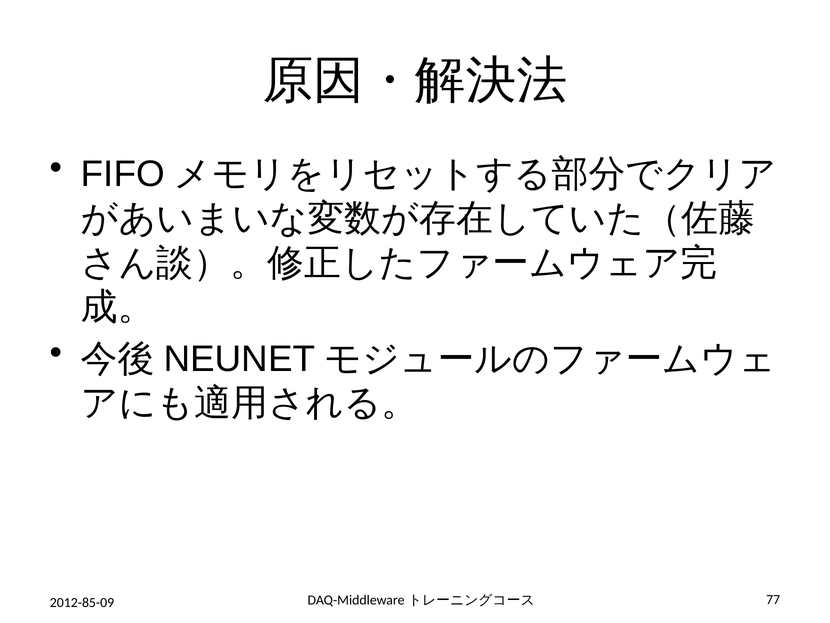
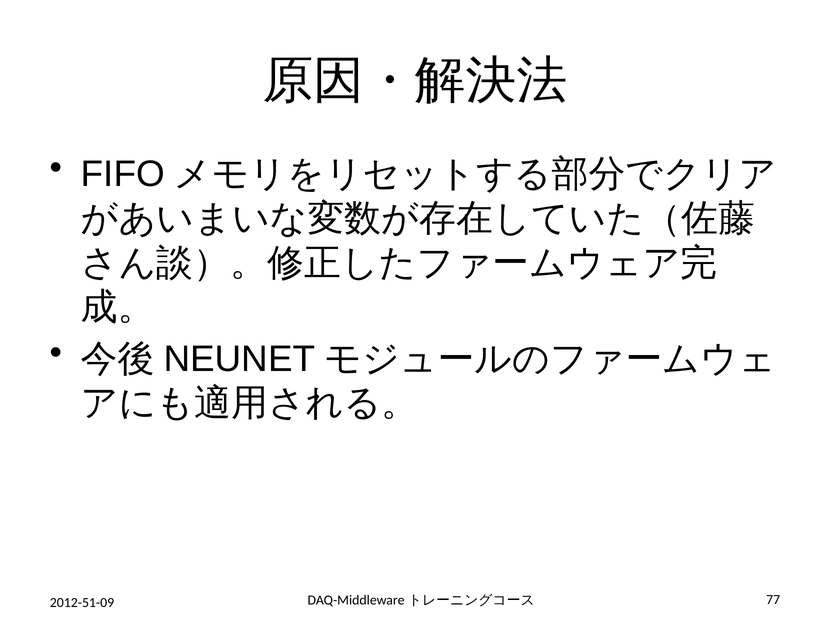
2012-85-09: 2012-85-09 -> 2012-51-09
